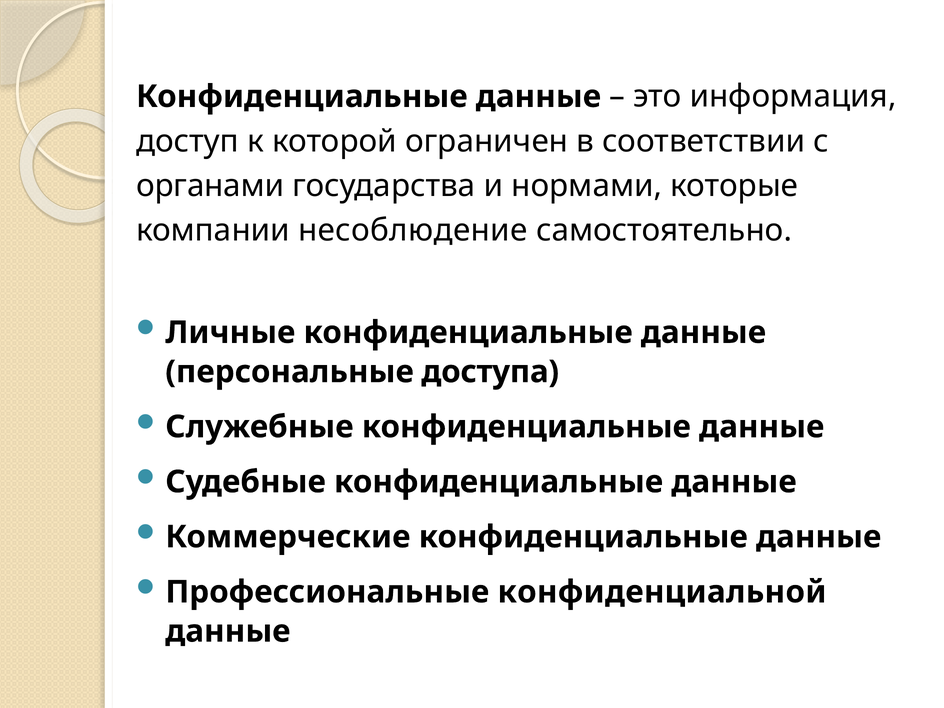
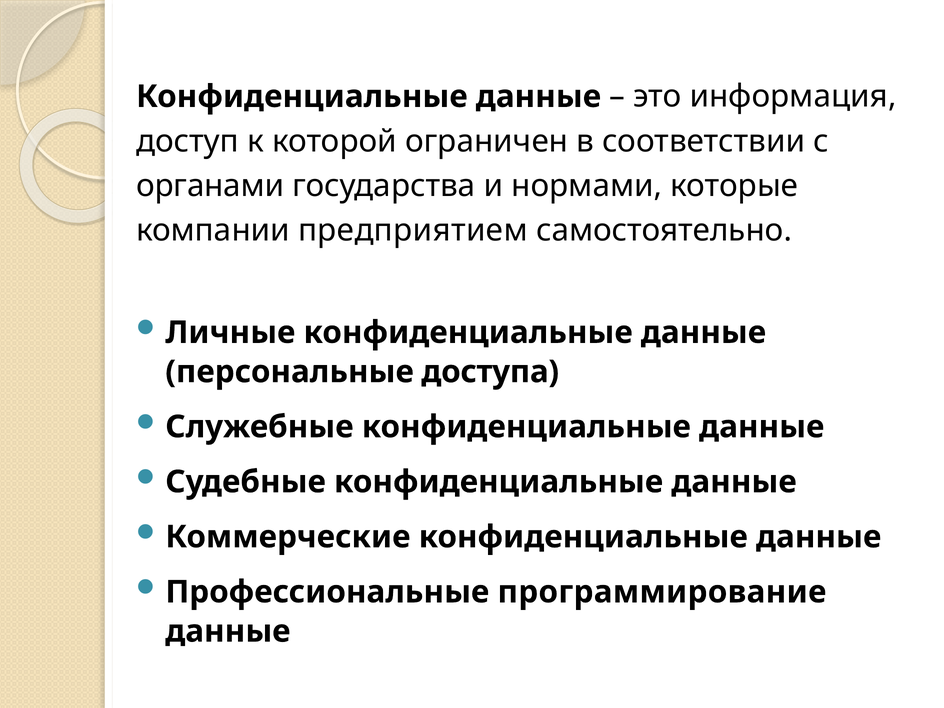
несоблюдение: несоблюдение -> предприятием
конфиденциальной: конфиденциальной -> программирование
